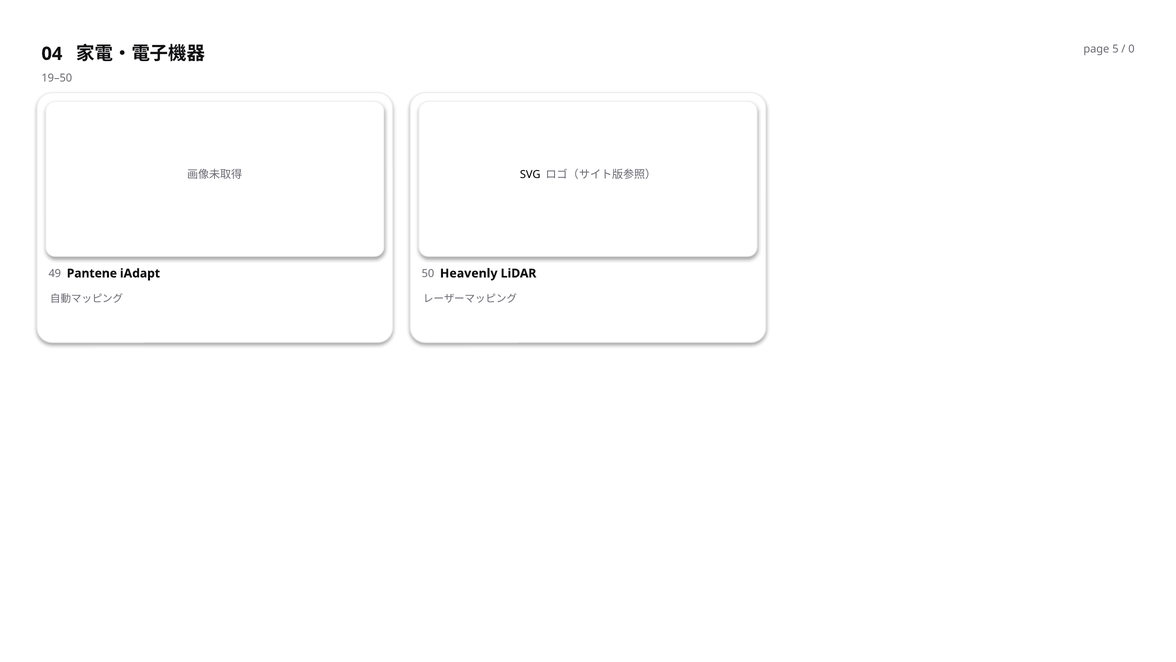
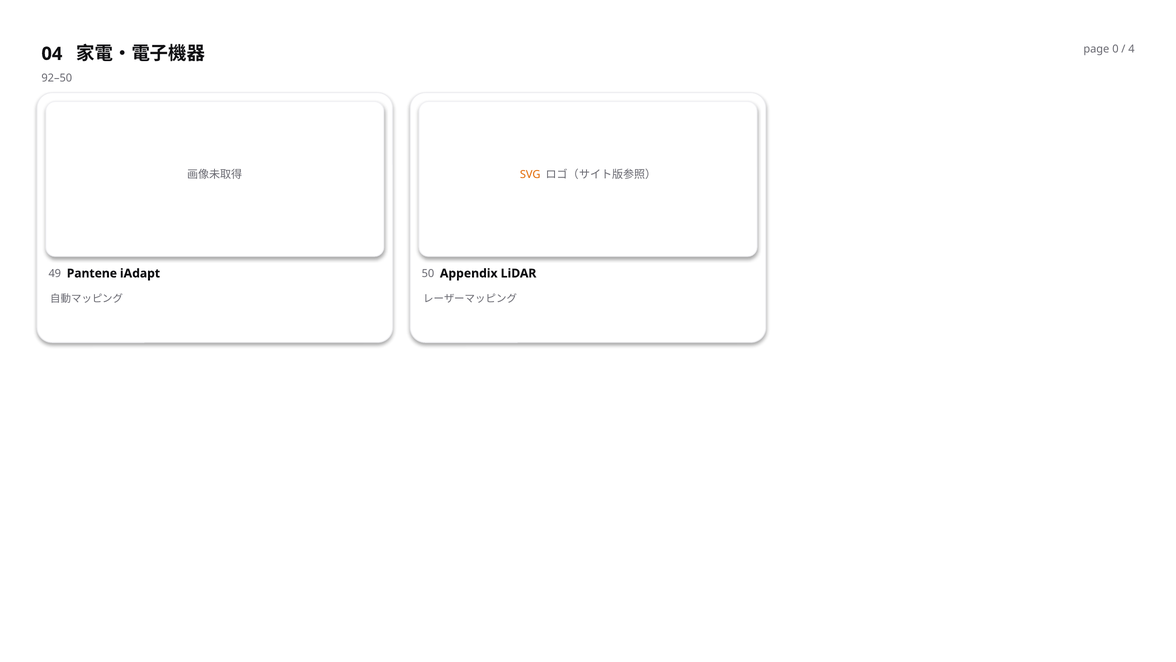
5: 5 -> 0
0: 0 -> 4
19–50: 19–50 -> 92–50
SVG colour: black -> orange
Heavenly: Heavenly -> Appendix
